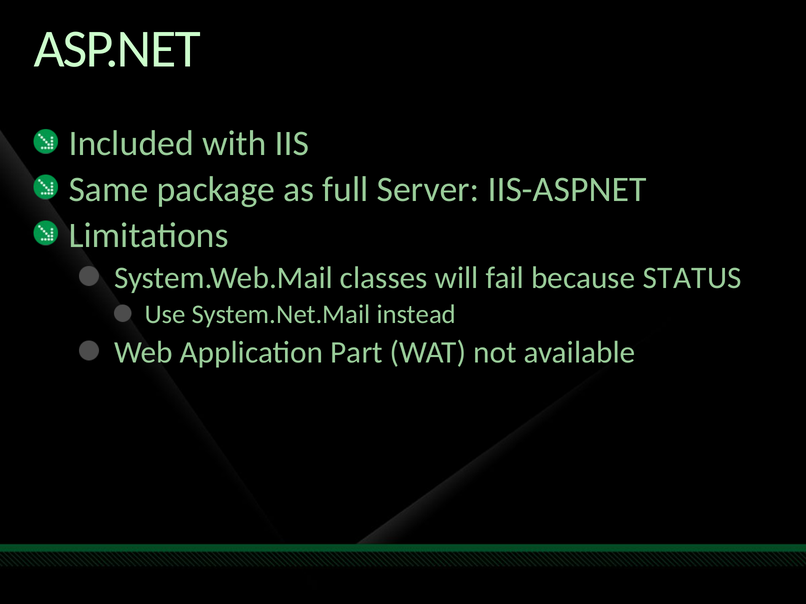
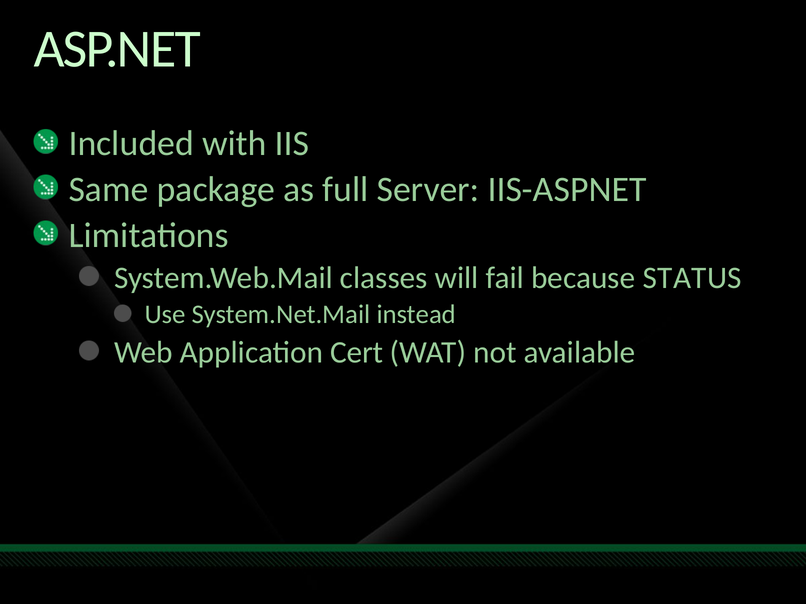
Part: Part -> Cert
